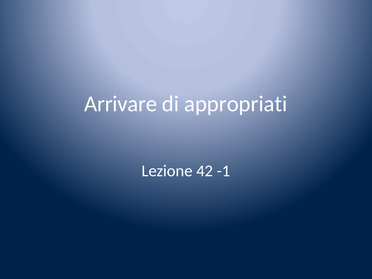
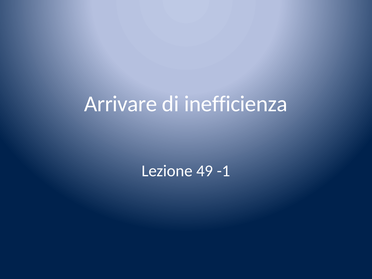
appropriati: appropriati -> inefficienza
42: 42 -> 49
